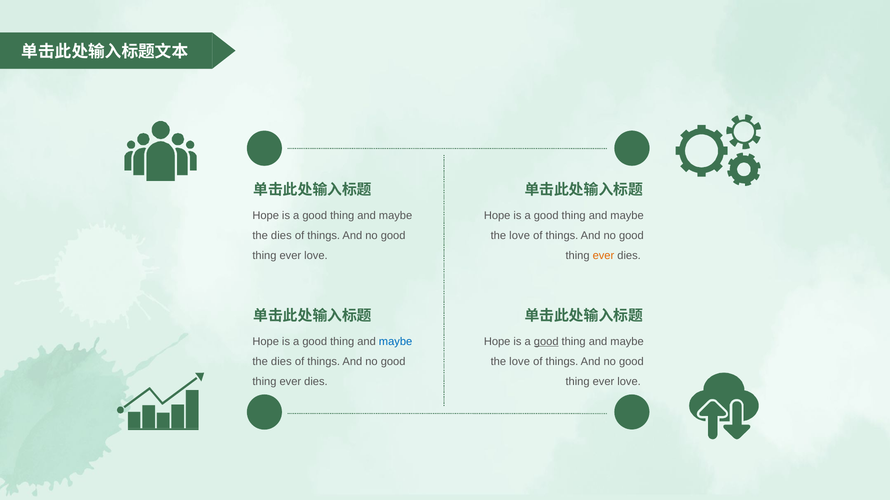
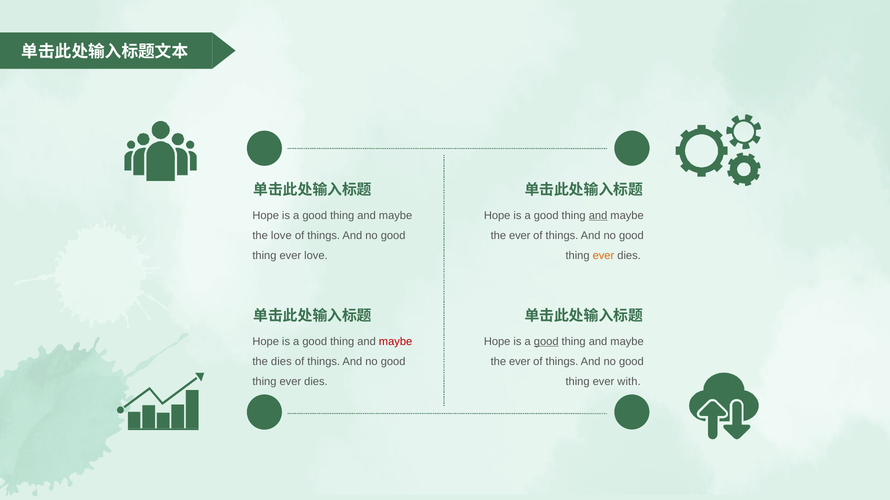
and at (598, 216) underline: none -> present
dies at (281, 236): dies -> love
love at (520, 236): love -> ever
maybe at (396, 342) colour: blue -> red
love at (520, 362): love -> ever
love at (629, 382): love -> with
